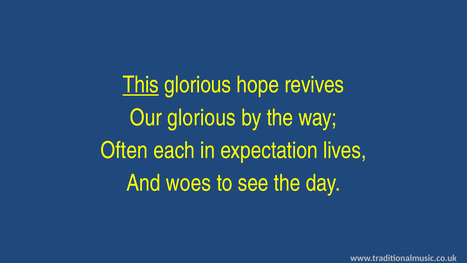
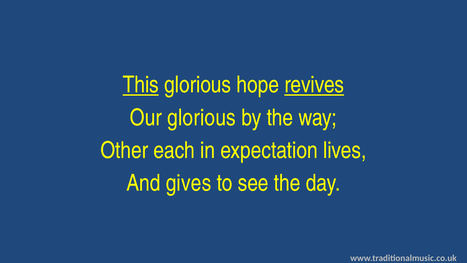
revives underline: none -> present
Often: Often -> Other
woes: woes -> gives
